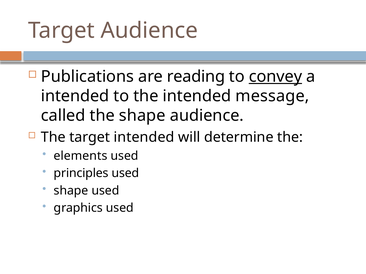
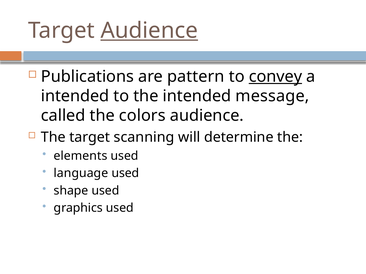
Audience at (149, 31) underline: none -> present
reading: reading -> pattern
the shape: shape -> colors
target intended: intended -> scanning
principles: principles -> language
